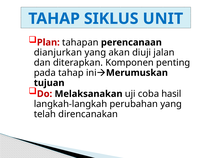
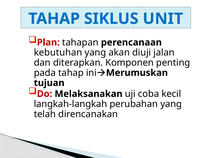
dianjurkan: dianjurkan -> kebutuhan
hasil: hasil -> kecil
